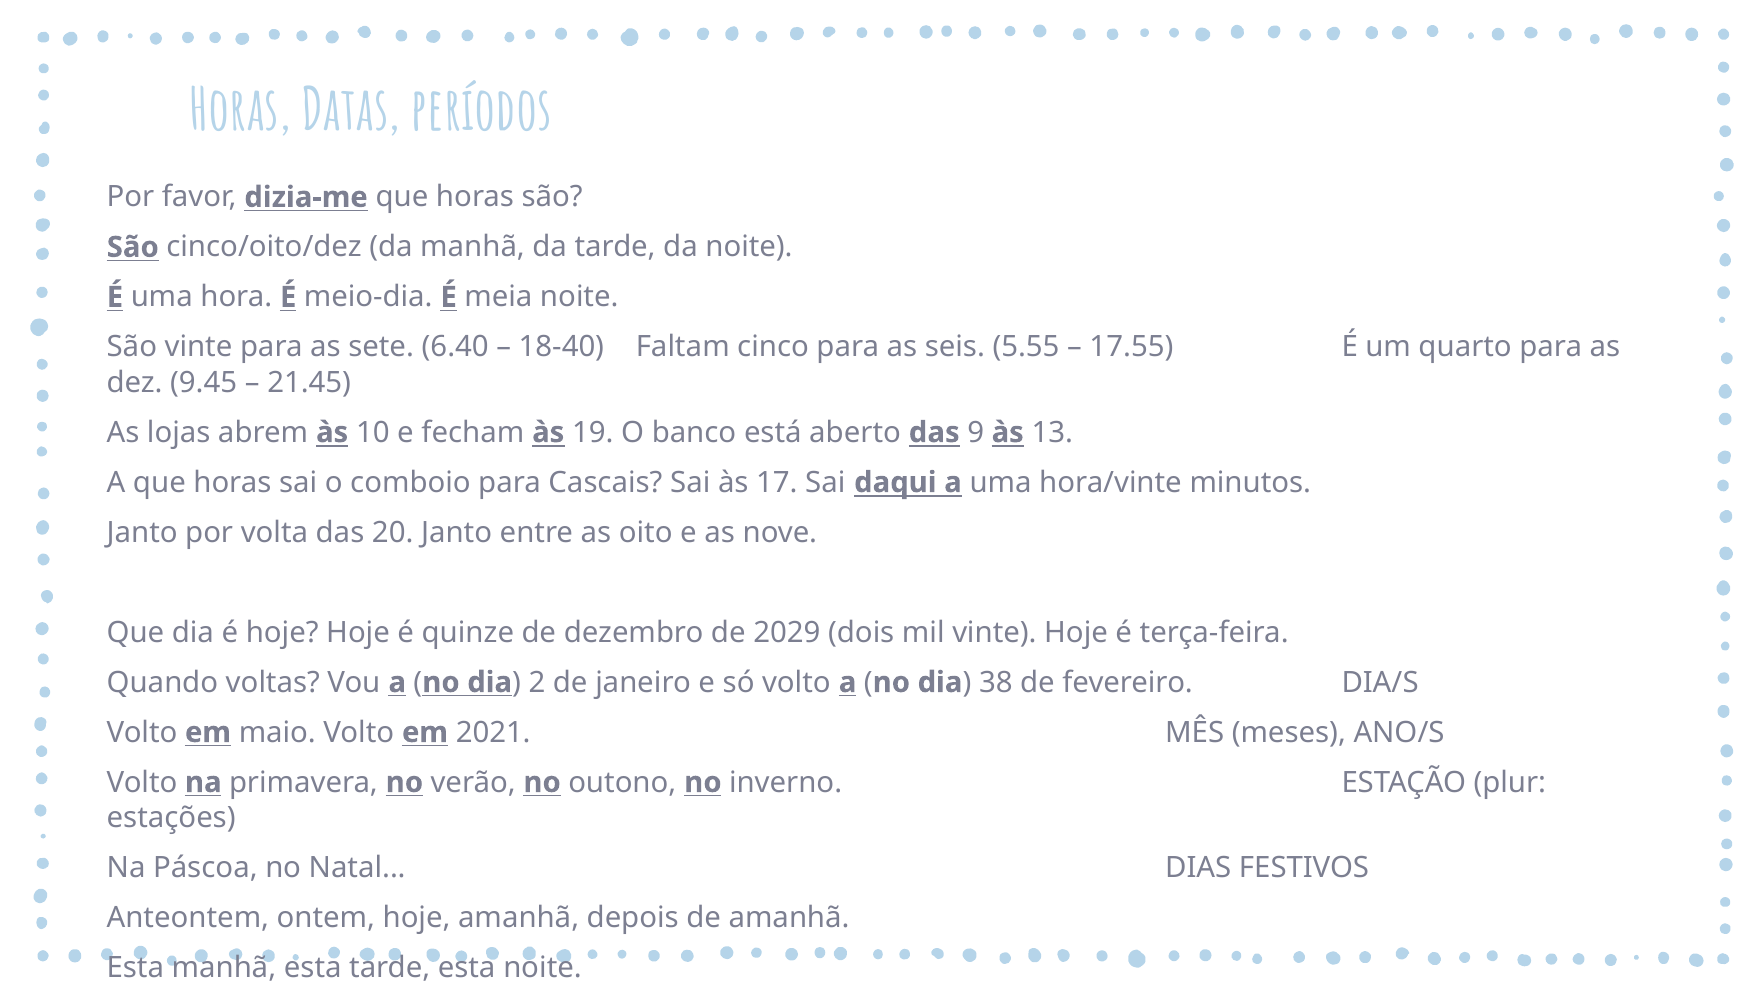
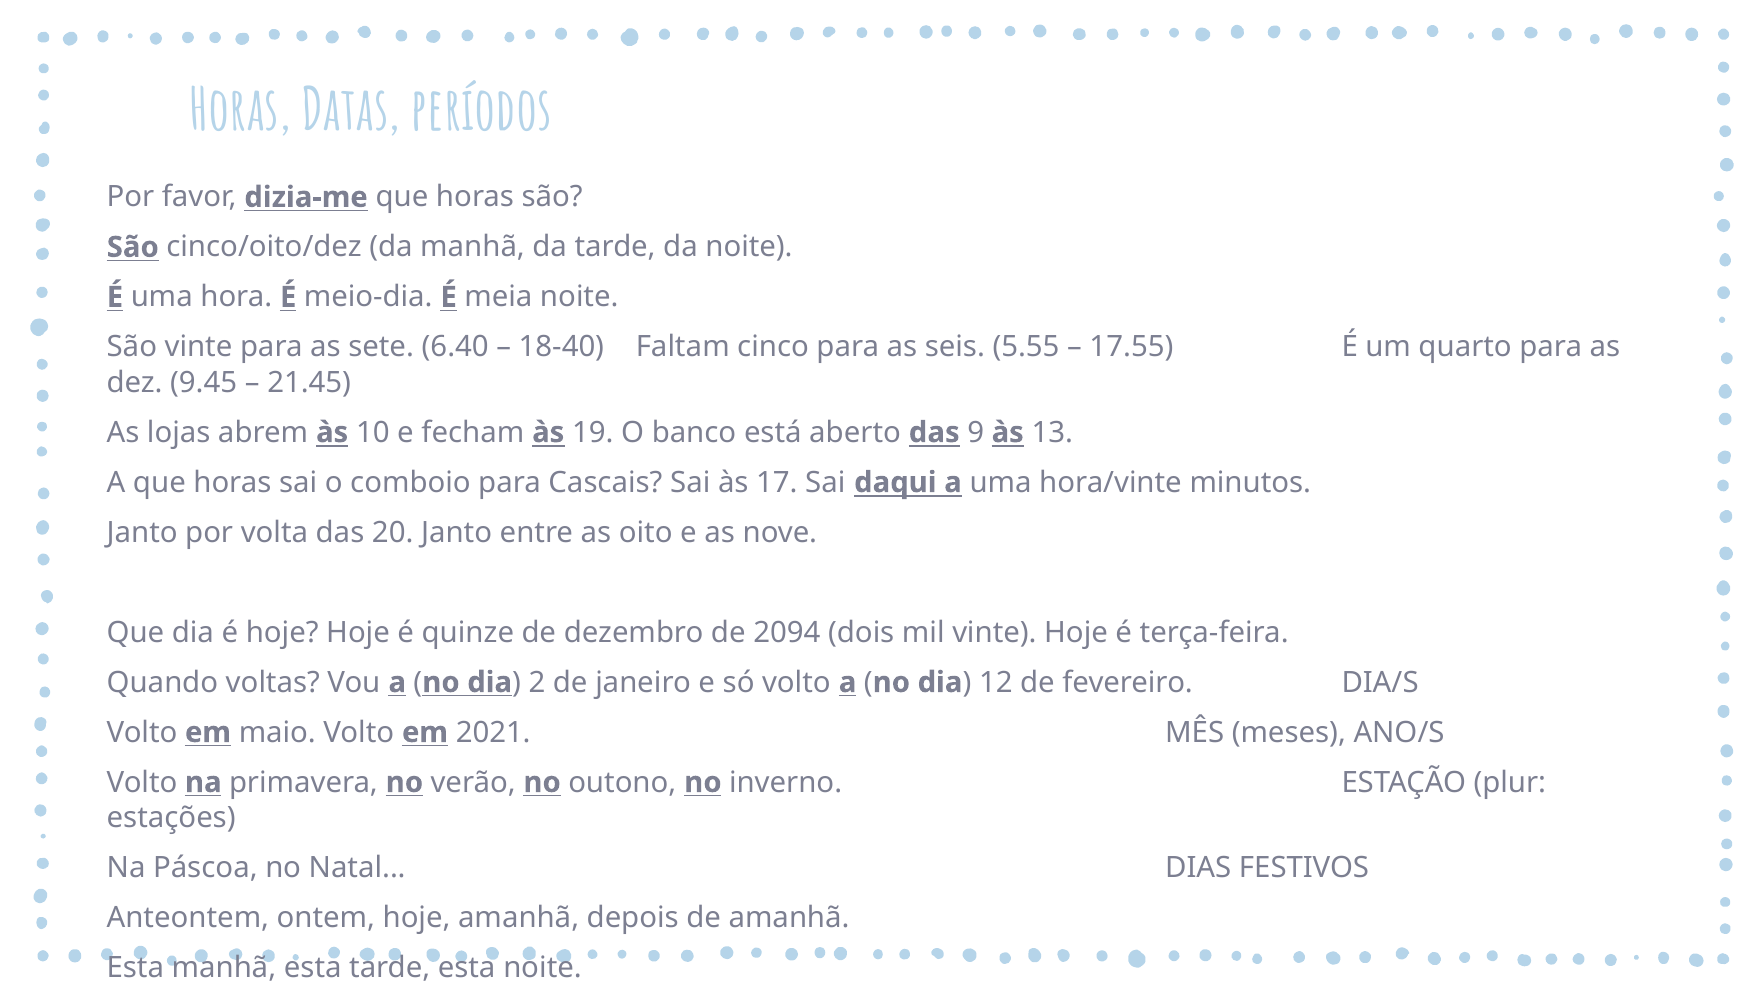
2029: 2029 -> 2094
38: 38 -> 12
